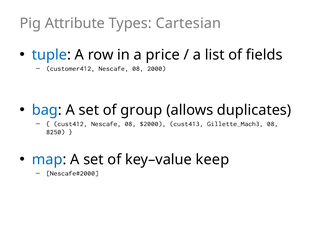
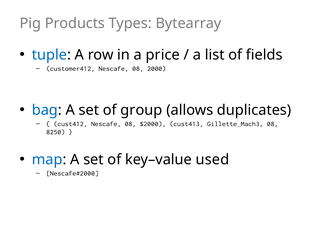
Attribute: Attribute -> Products
Cartesian: Cartesian -> Bytearray
keep: keep -> used
